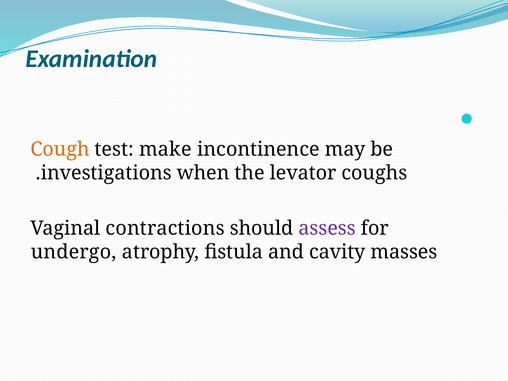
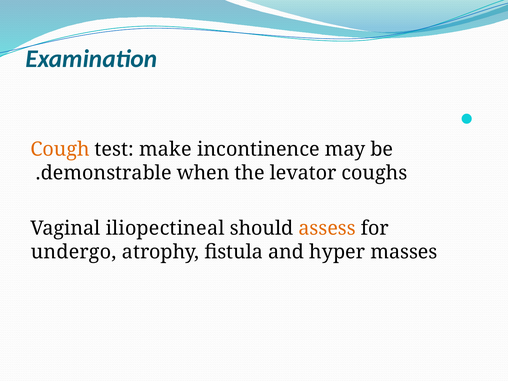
investigations: investigations -> demonstrable
contractions: contractions -> iliopectineal
assess colour: purple -> orange
cavity: cavity -> hyper
